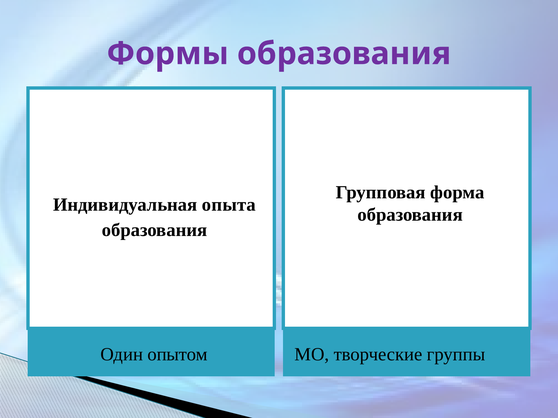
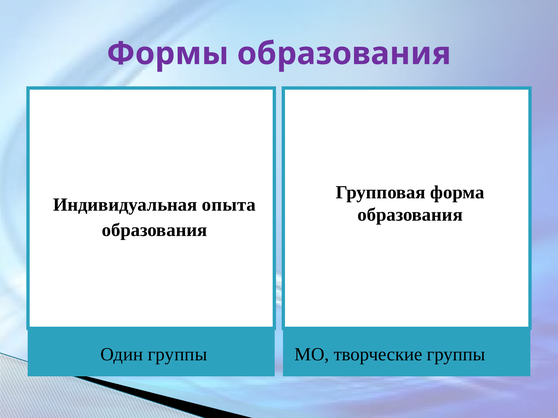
Один опытом: опытом -> группы
